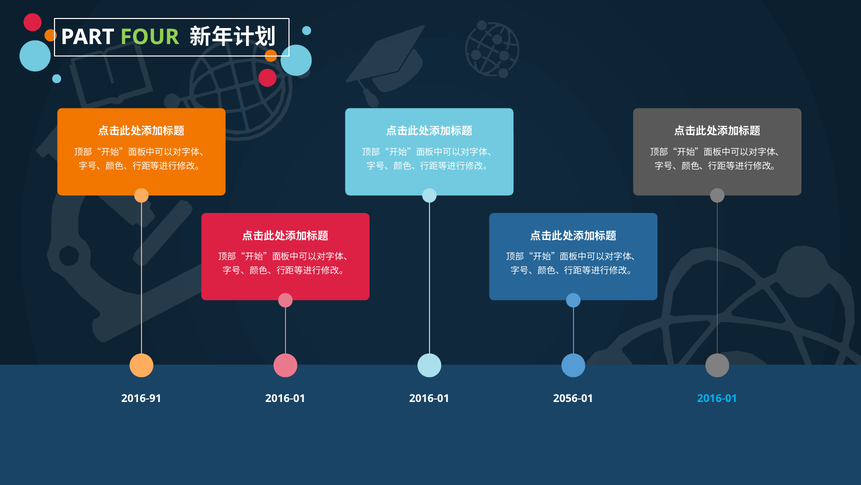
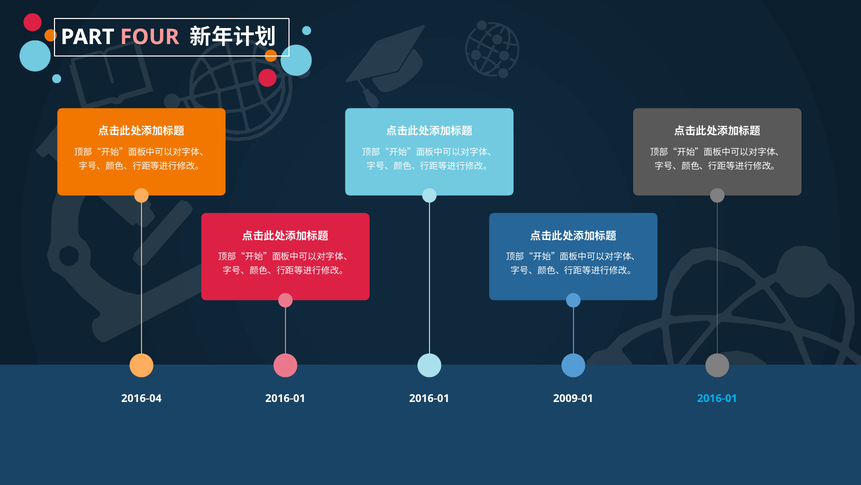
FOUR colour: light green -> pink
2016-91: 2016-91 -> 2016-04
2056-01: 2056-01 -> 2009-01
